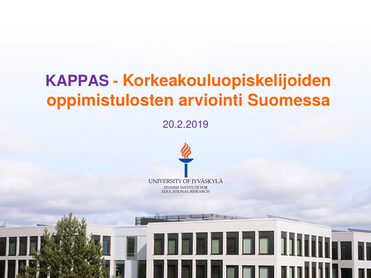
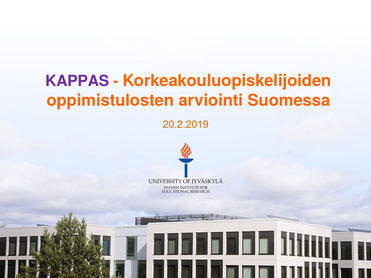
20.2.2019 colour: purple -> orange
